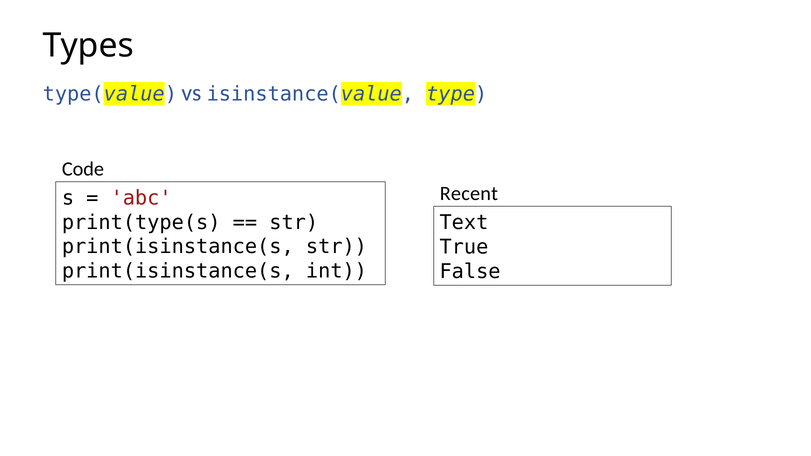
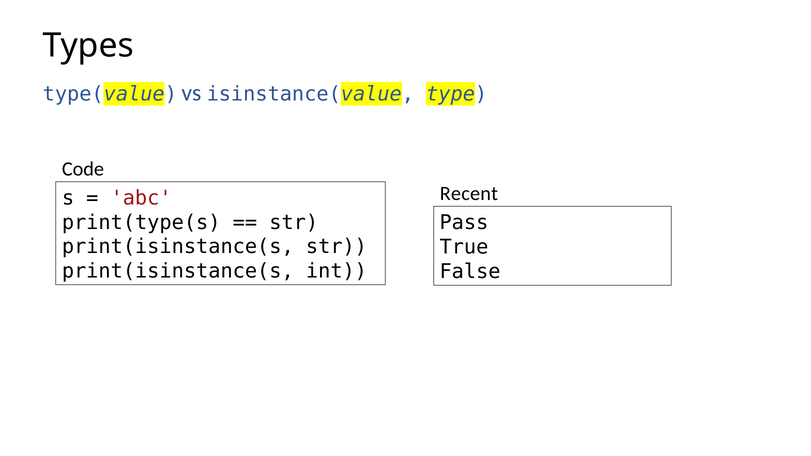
Text: Text -> Pass
